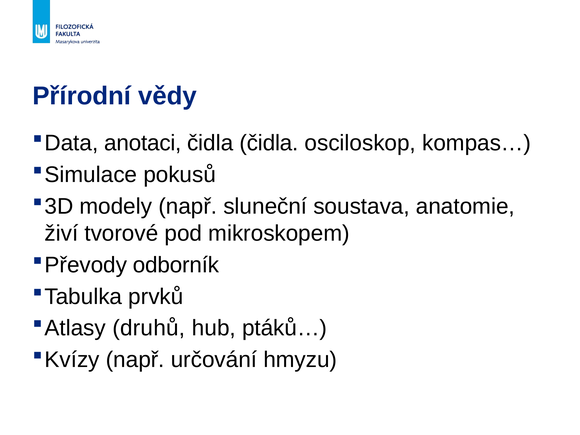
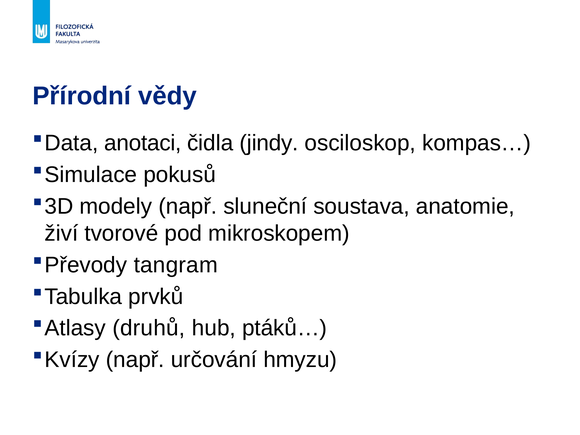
čidla čidla: čidla -> jindy
odborník: odborník -> tangram
